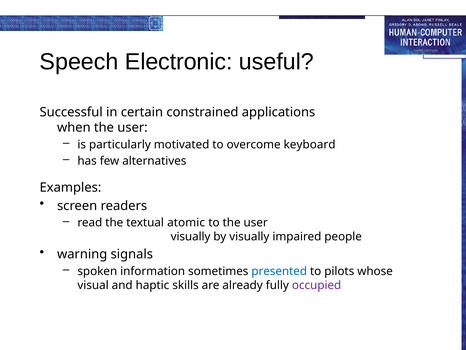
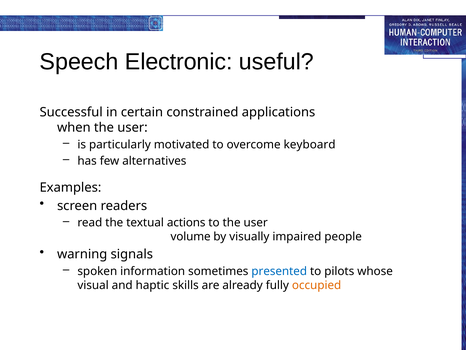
atomic: atomic -> actions
visually at (191, 236): visually -> volume
occupied colour: purple -> orange
